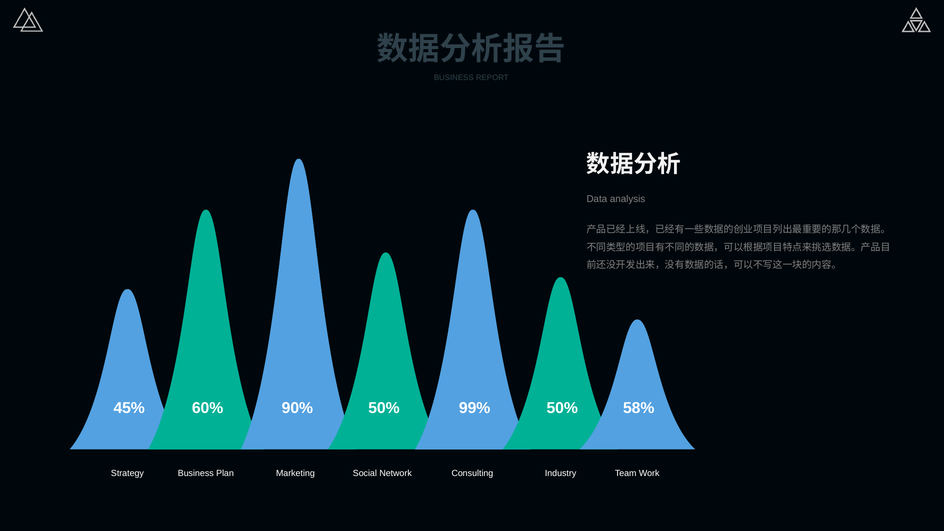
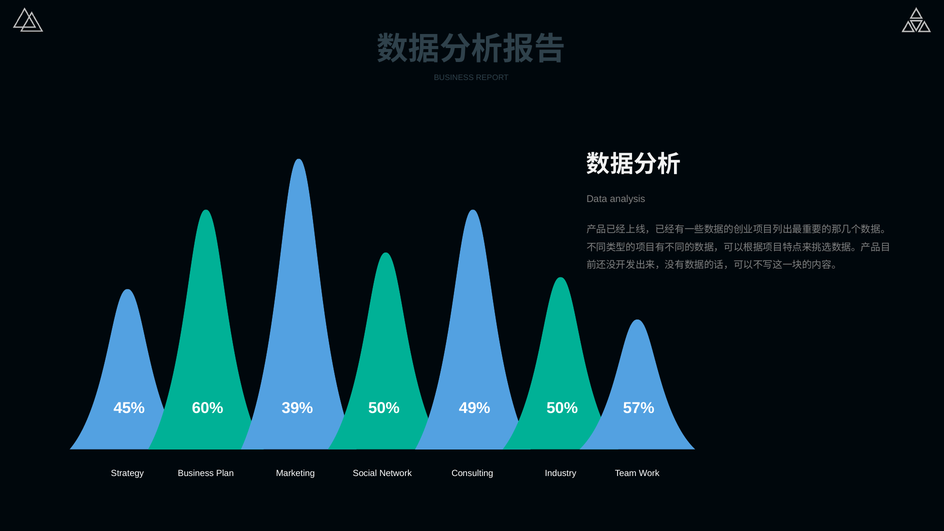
90%: 90% -> 39%
99%: 99% -> 49%
58%: 58% -> 57%
